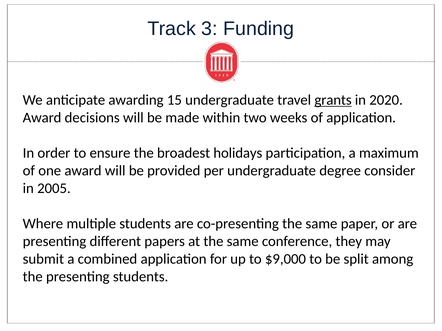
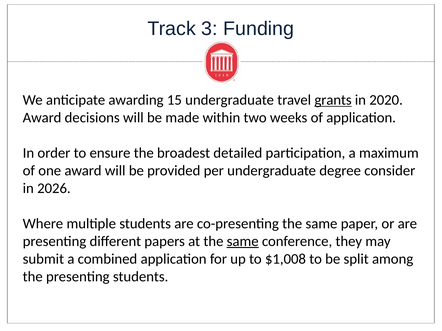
holidays: holidays -> detailed
2005: 2005 -> 2026
same at (243, 242) underline: none -> present
$9,000: $9,000 -> $1,008
